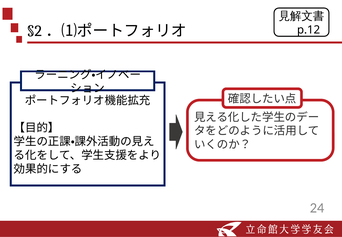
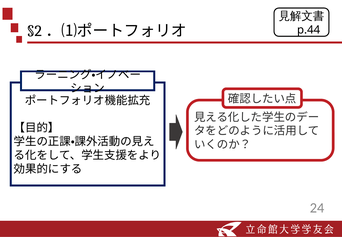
p.12: p.12 -> p.44
